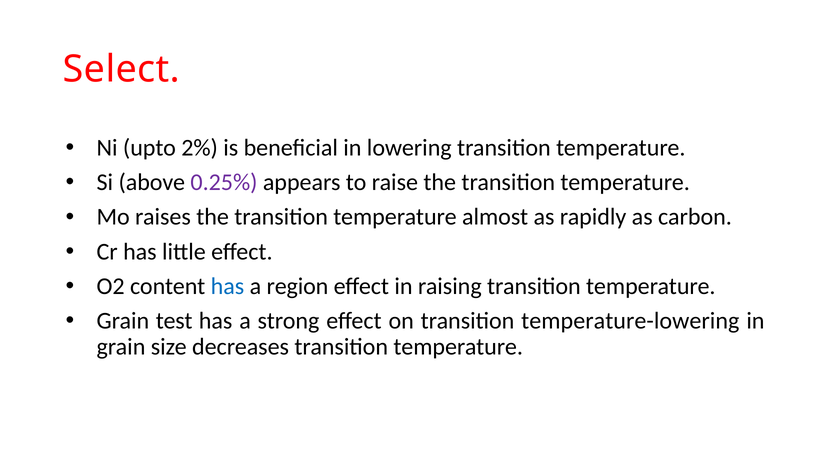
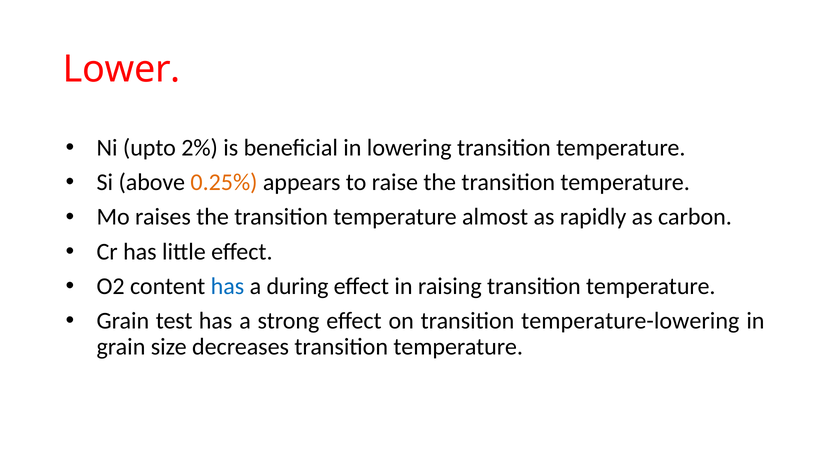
Select: Select -> Lower
0.25% colour: purple -> orange
region: region -> during
